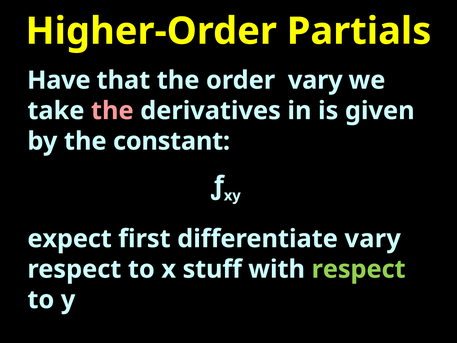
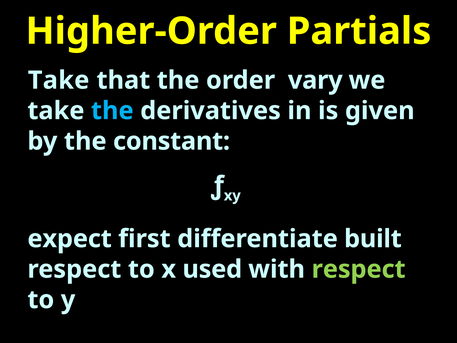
Have at (59, 80): Have -> Take
the at (112, 111) colour: pink -> light blue
differentiate vary: vary -> built
stuff: stuff -> used
